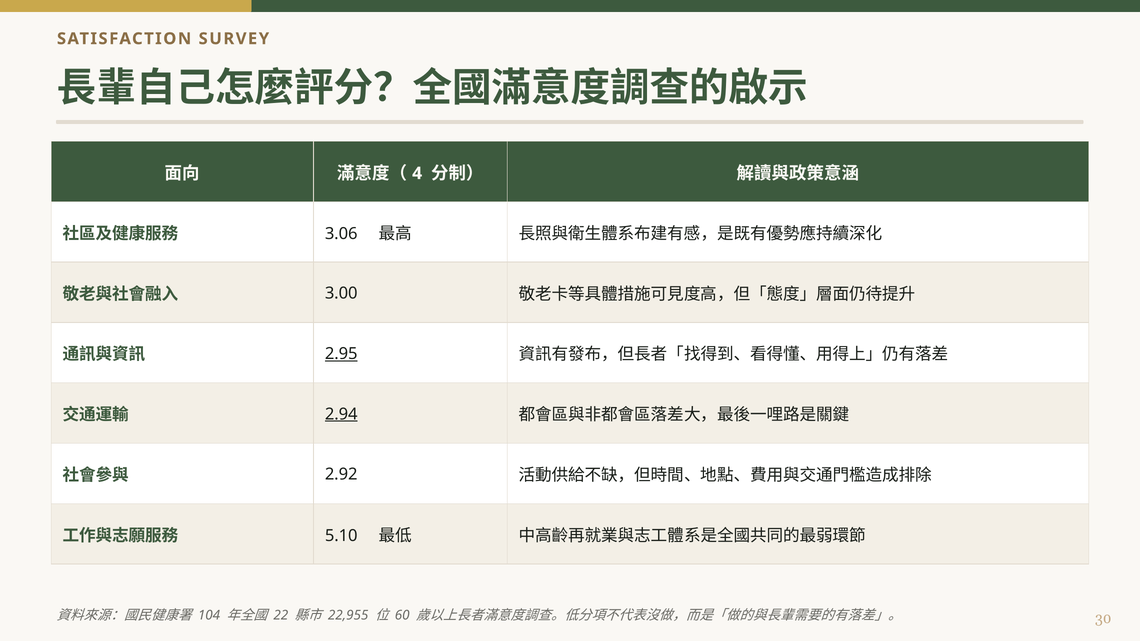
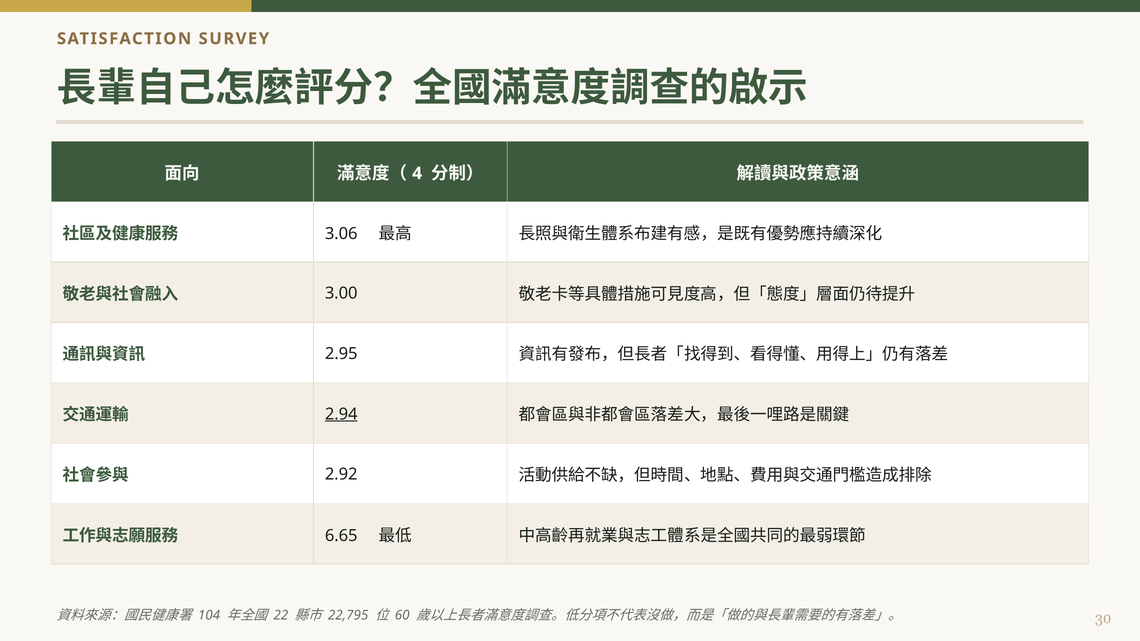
2.95 underline: present -> none
5.10: 5.10 -> 6.65
22,955: 22,955 -> 22,795
